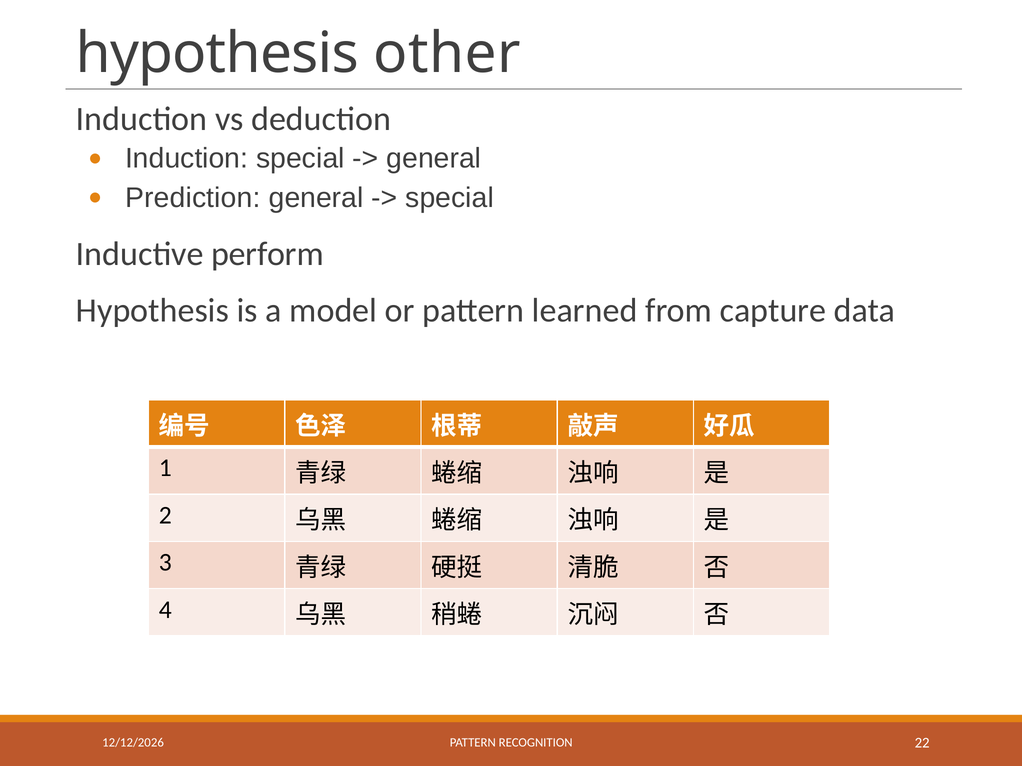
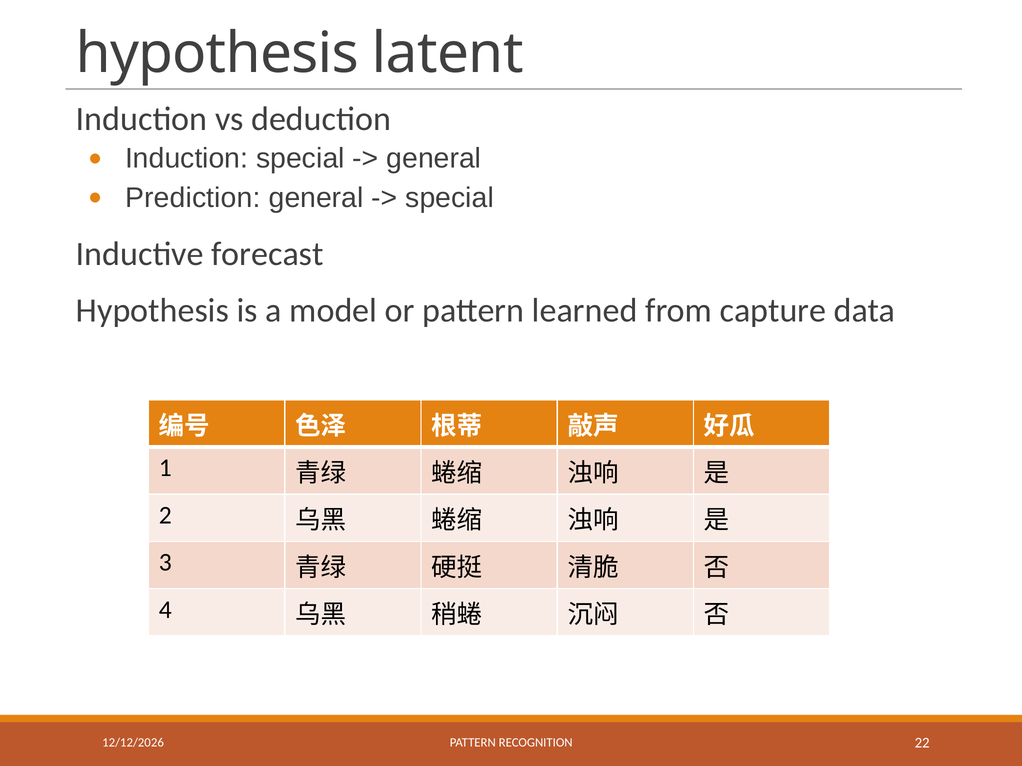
other: other -> latent
perform: perform -> forecast
